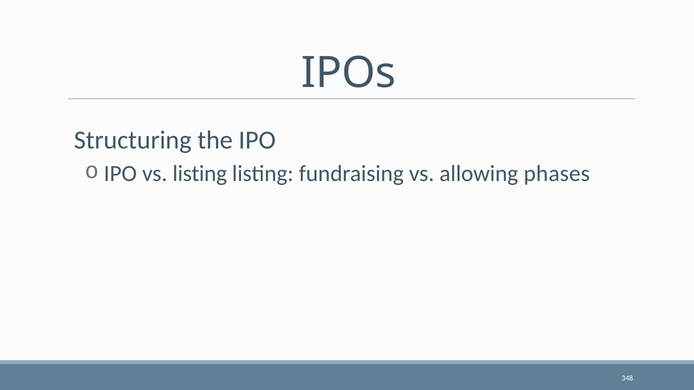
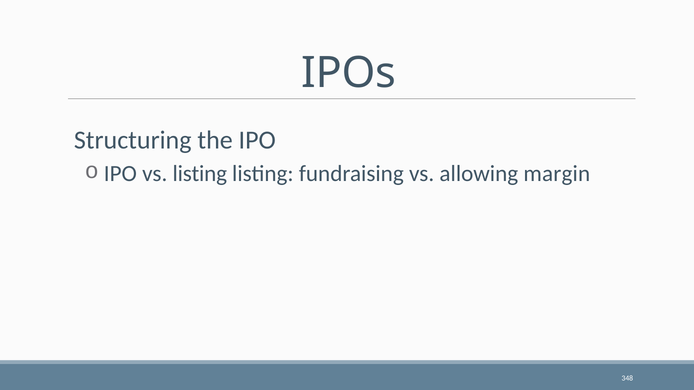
phases: phases -> margin
